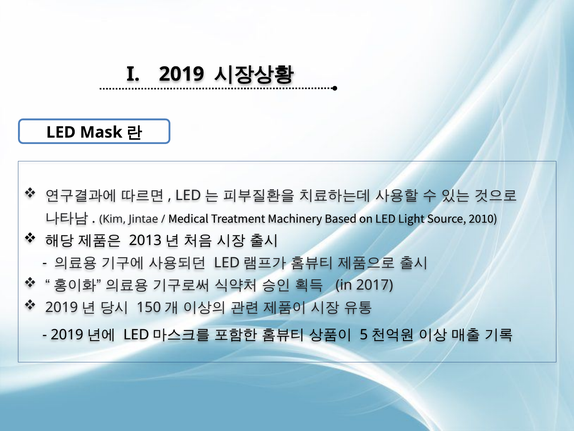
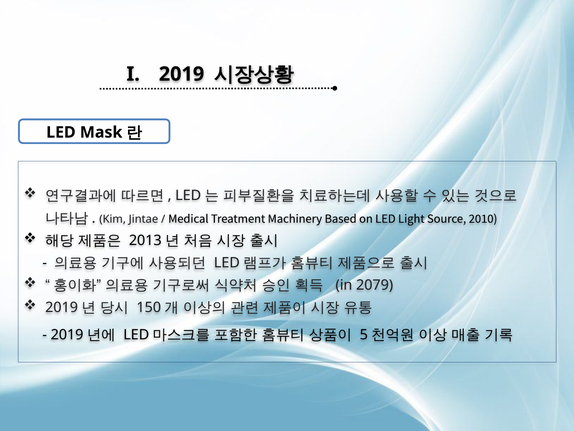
2017: 2017 -> 2079
